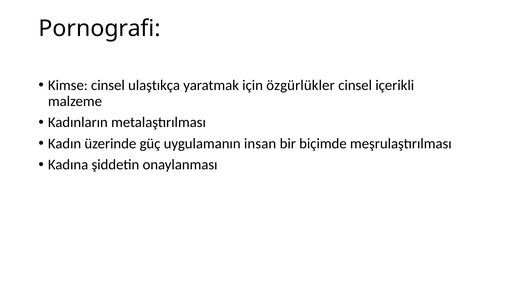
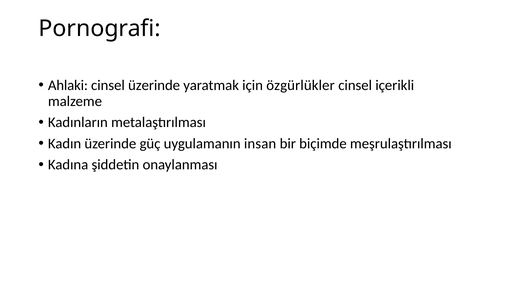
Kimse: Kimse -> Ahlaki
cinsel ulaştıkça: ulaştıkça -> üzerinde
